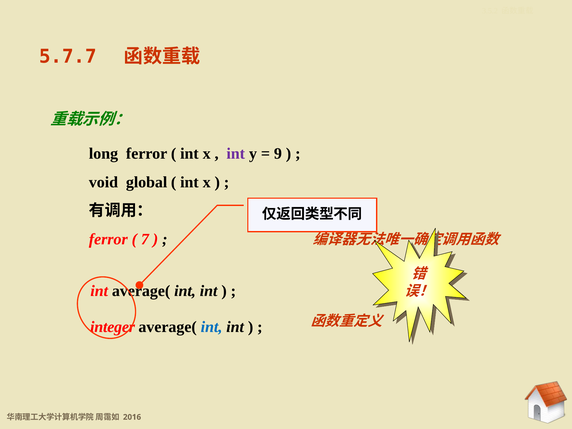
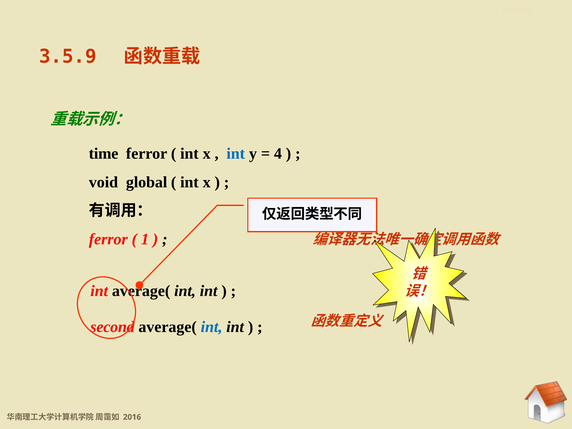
5.7.7: 5.7.7 -> 3.5.9
long: long -> time
int at (236, 154) colour: purple -> blue
9: 9 -> 4
7: 7 -> 1
integer: integer -> second
